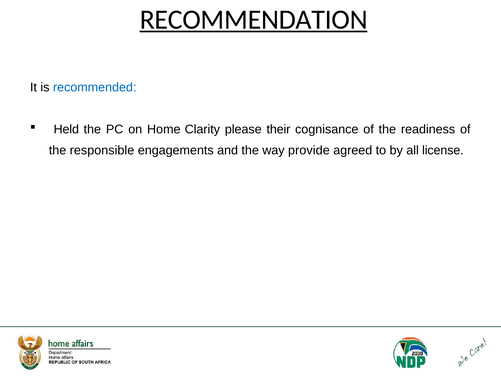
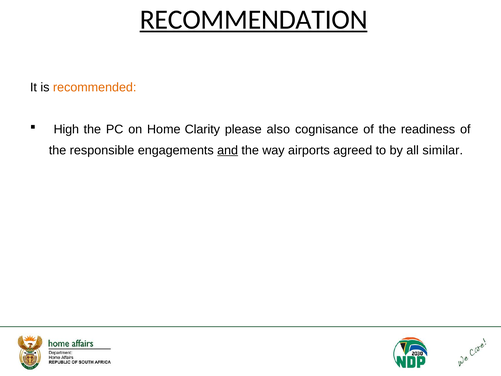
recommended colour: blue -> orange
Held: Held -> High
their: their -> also
and underline: none -> present
provide: provide -> airports
license: license -> similar
